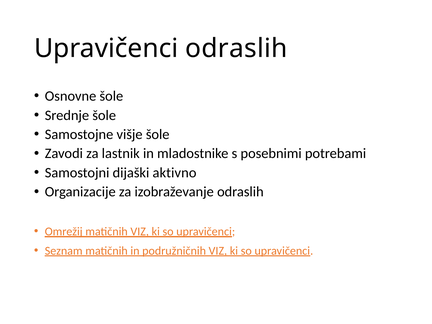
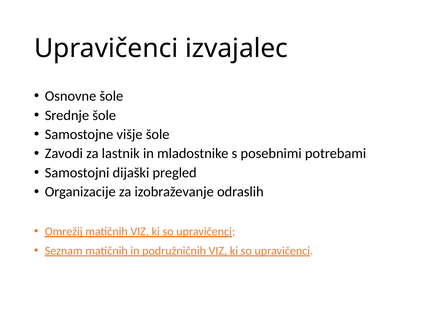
Upravičenci odraslih: odraslih -> izvajalec
aktivno: aktivno -> pregled
